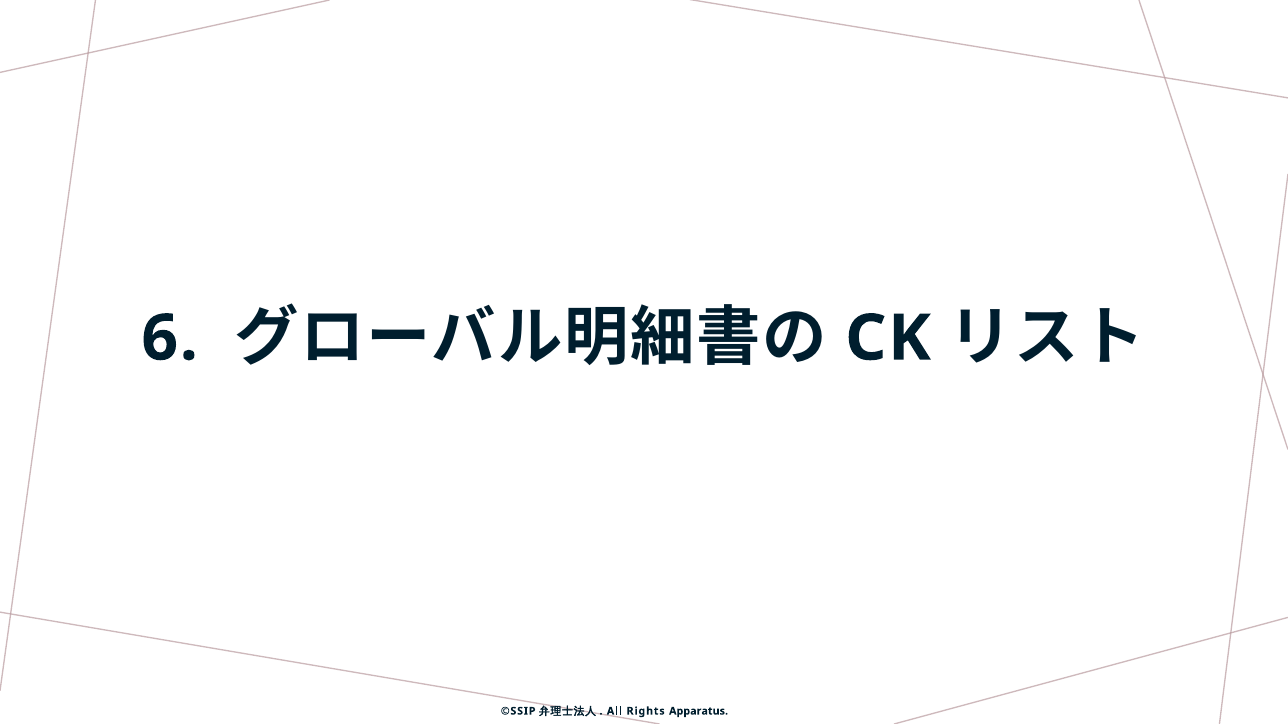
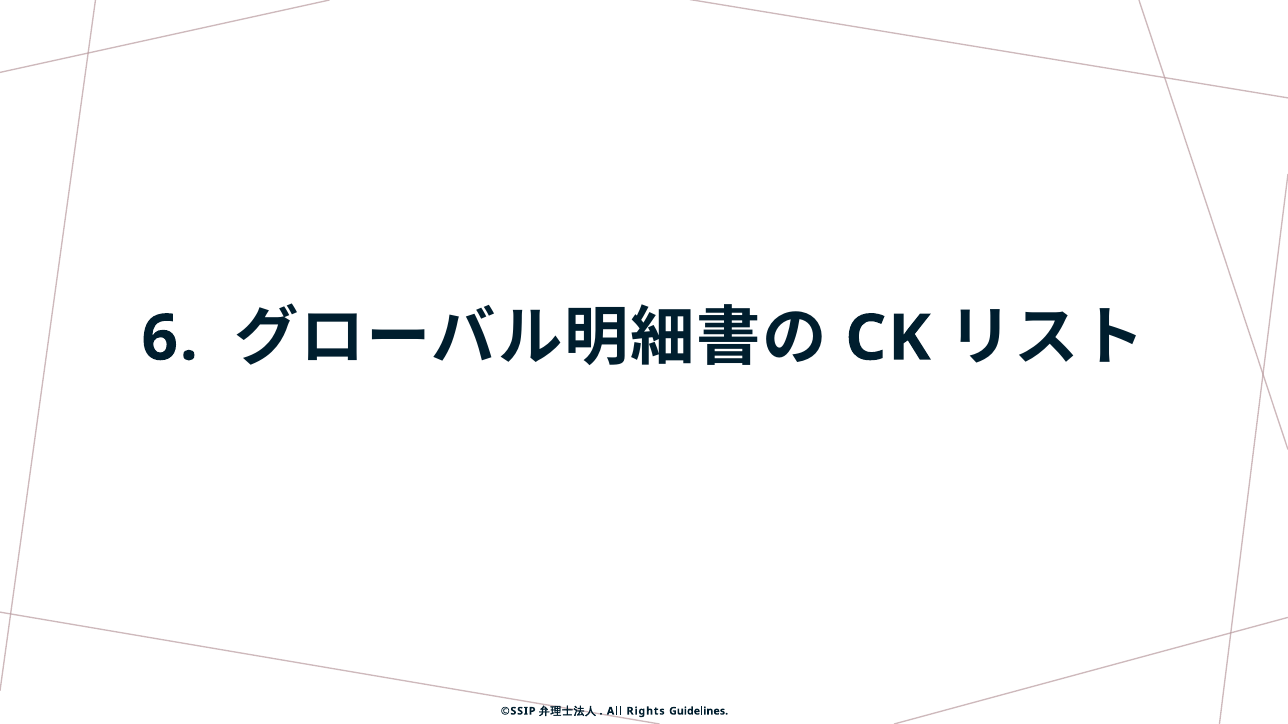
Apparatus: Apparatus -> Guidelines
